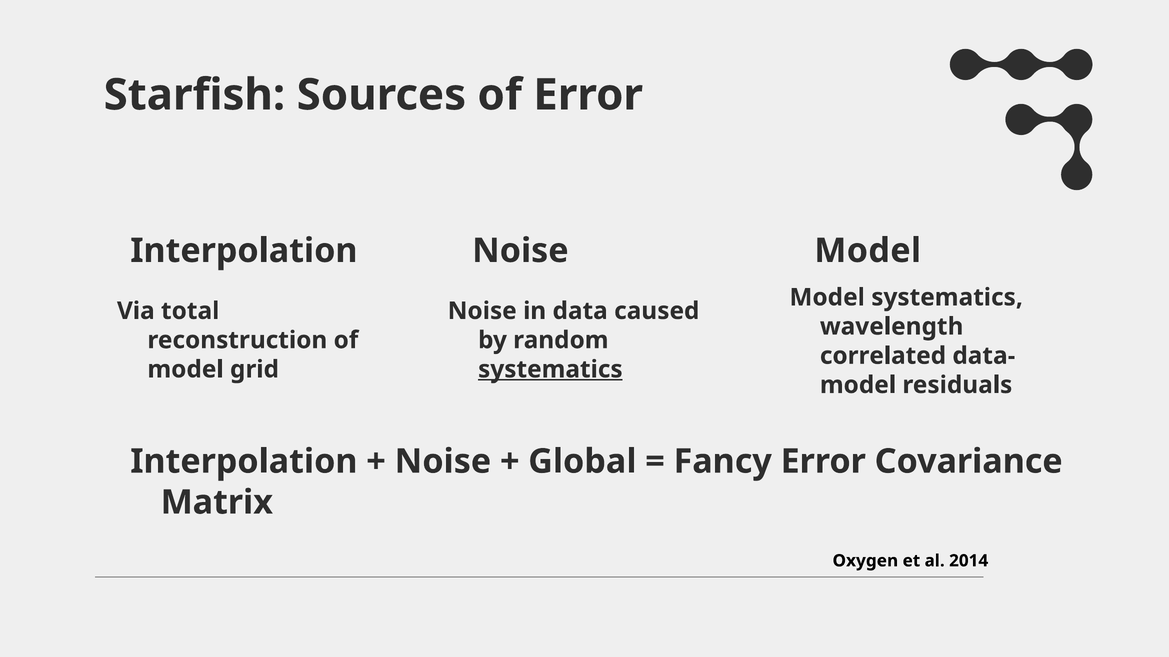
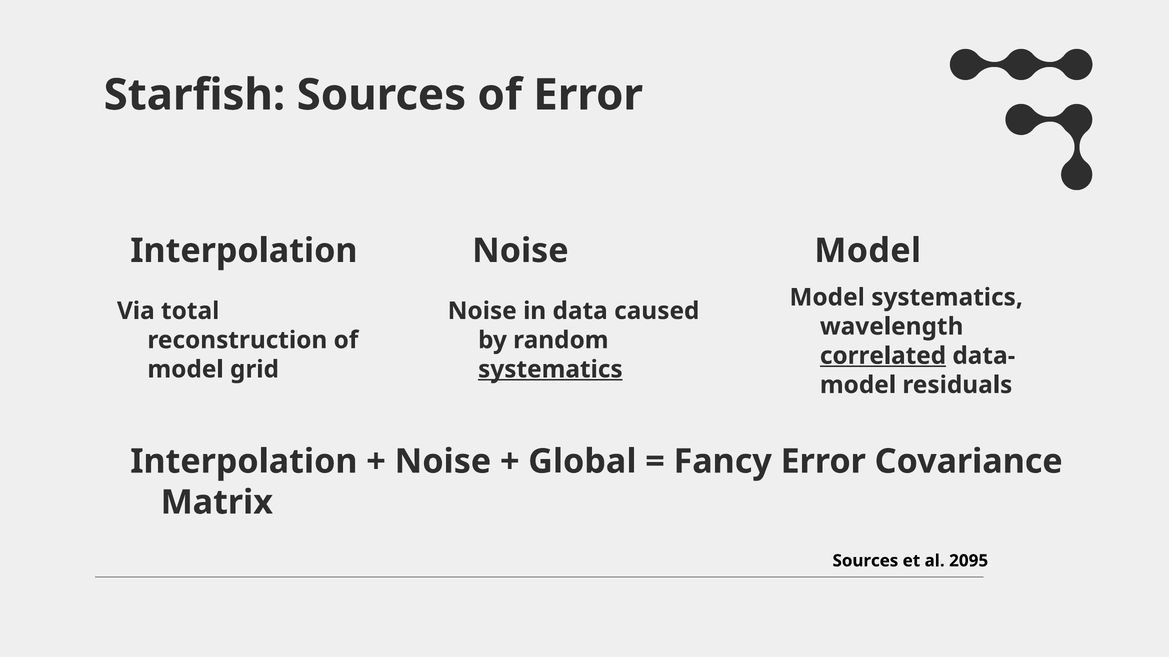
correlated underline: none -> present
Oxygen at (865, 561): Oxygen -> Sources
2014: 2014 -> 2095
